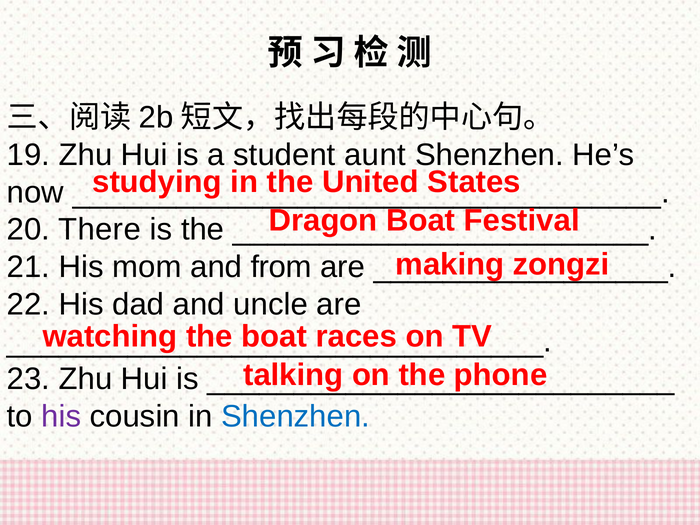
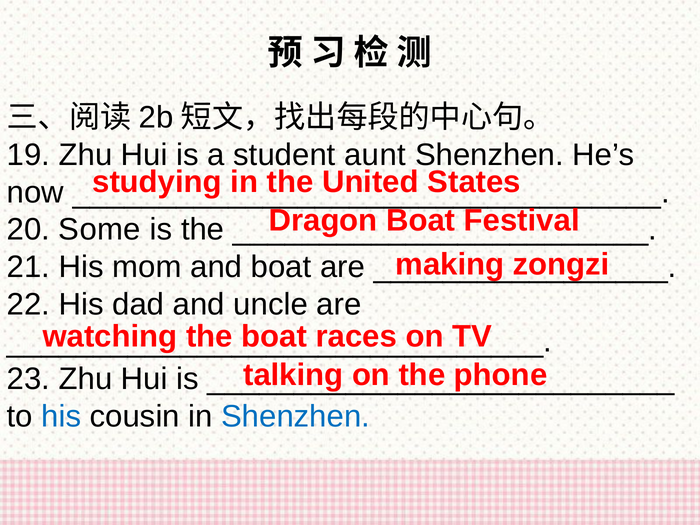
There: There -> Some
and from: from -> boat
his at (61, 416) colour: purple -> blue
